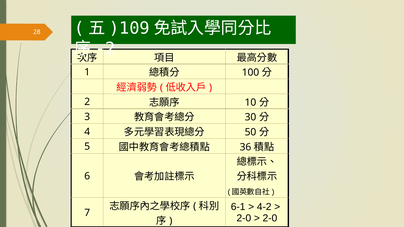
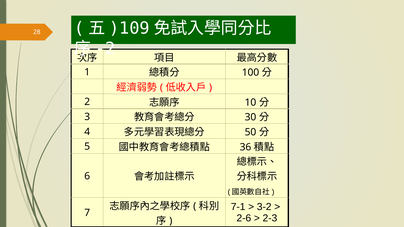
6-1: 6-1 -> 7-1
4-2: 4-2 -> 3-2
2-0 at (244, 218): 2-0 -> 2-6
2-0 at (270, 218): 2-0 -> 2-3
